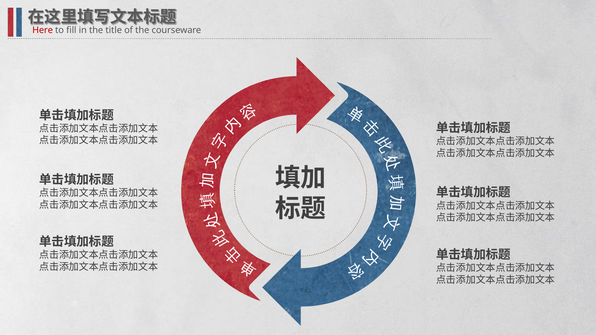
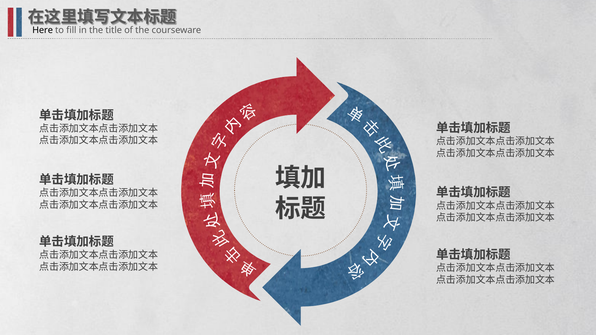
Here colour: red -> black
